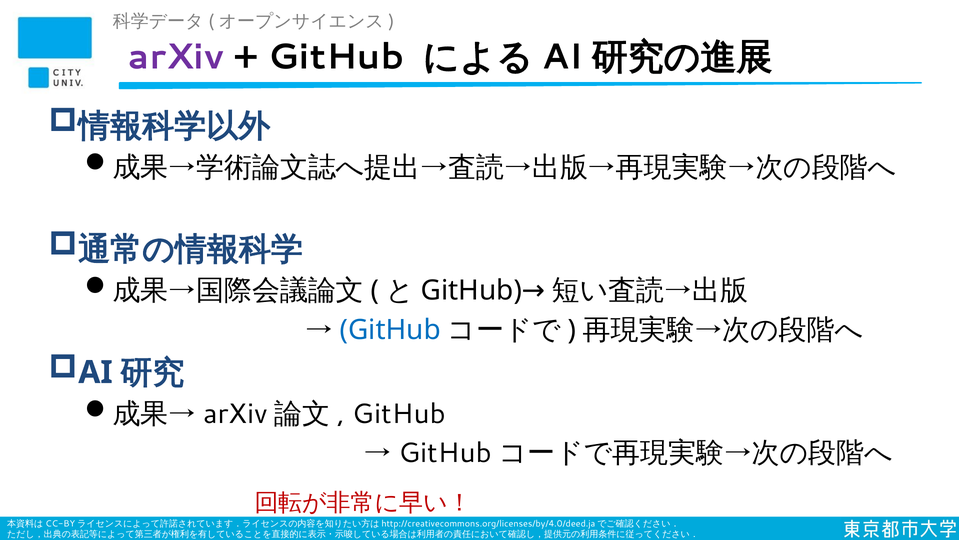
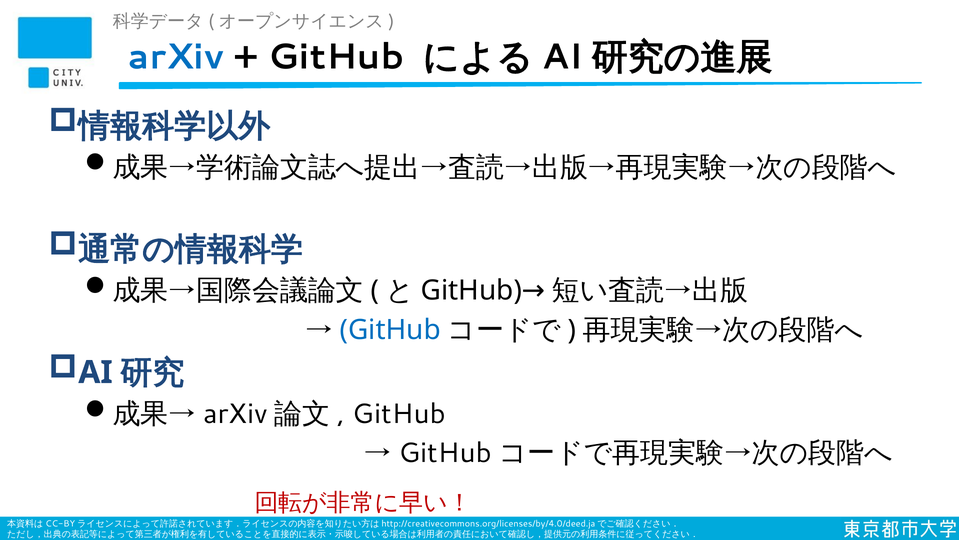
arXiv colour: purple -> blue
